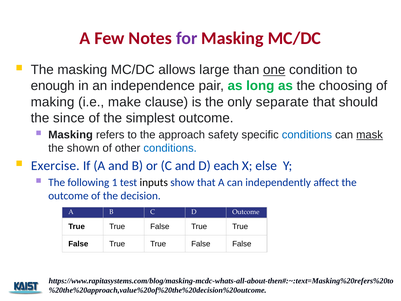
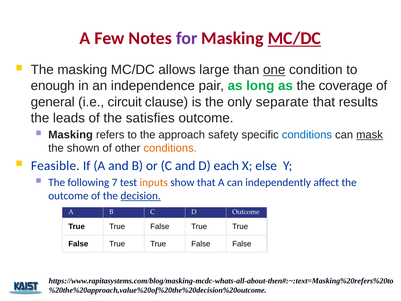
MC/DC at (294, 38) underline: none -> present
choosing: choosing -> coverage
making: making -> general
make: make -> circuit
should: should -> results
since: since -> leads
simplest: simplest -> satisfies
conditions at (170, 148) colour: blue -> orange
Exercise: Exercise -> Feasible
1: 1 -> 7
inputs colour: black -> orange
decision underline: none -> present
